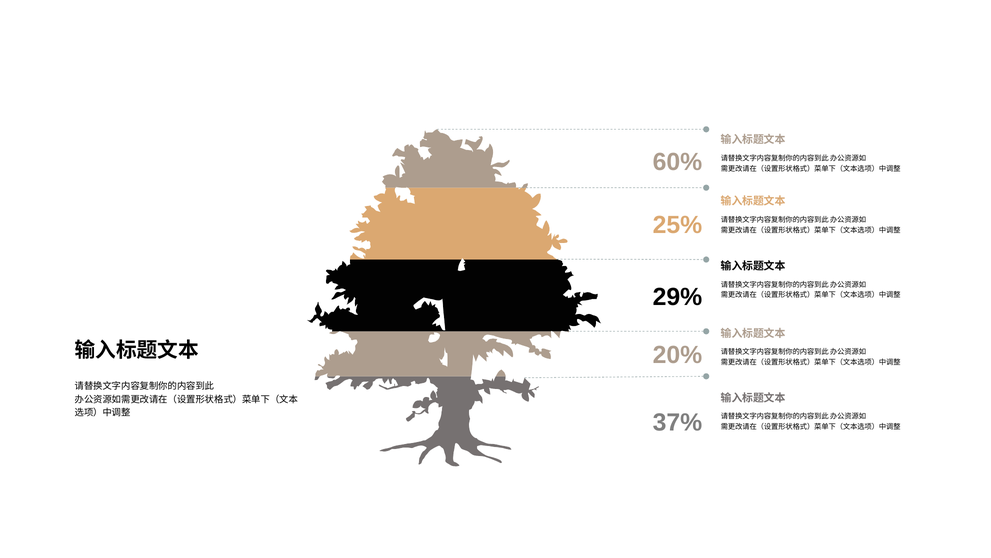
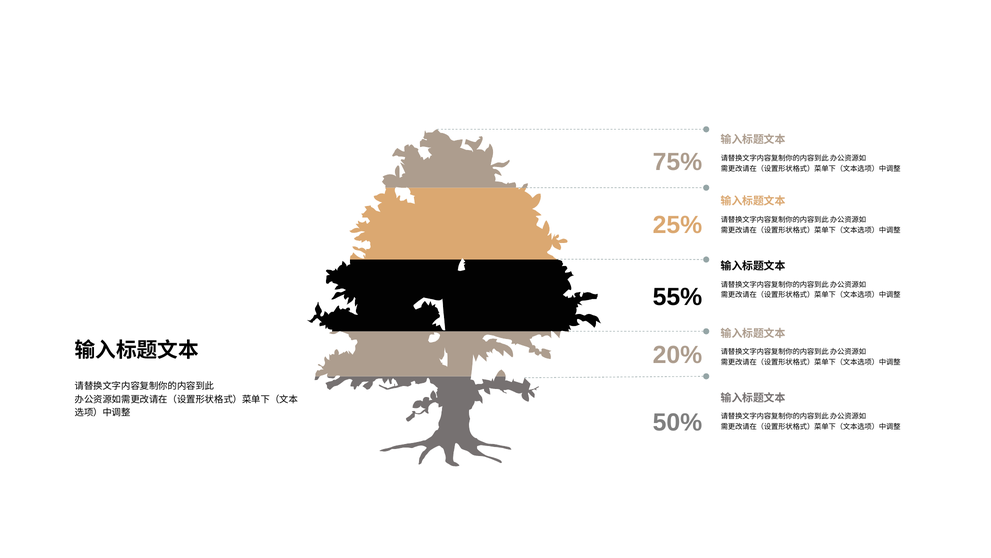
60%: 60% -> 75%
29%: 29% -> 55%
37%: 37% -> 50%
